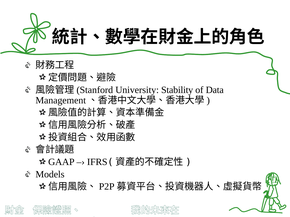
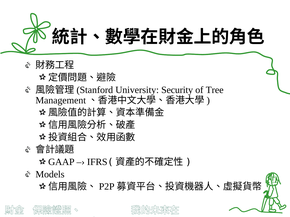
Stability: Stability -> Security
Data: Data -> Tree
